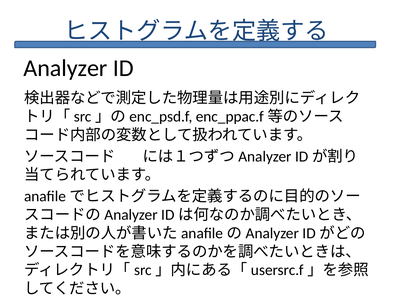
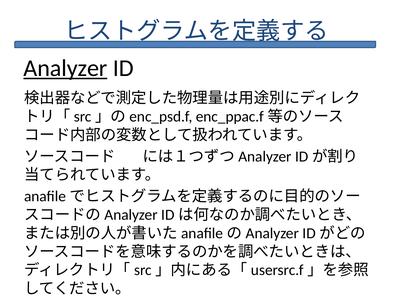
Analyzer underline: none -> present
